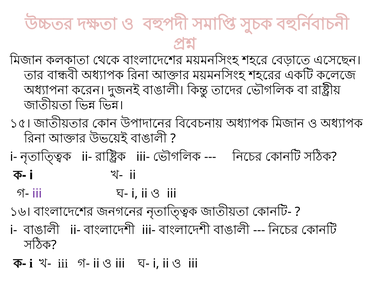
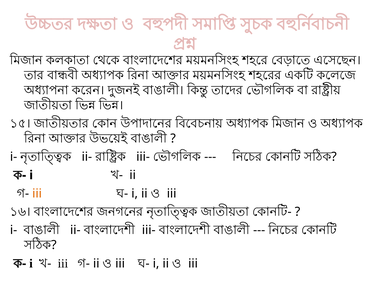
iii at (37, 193) colour: purple -> orange
